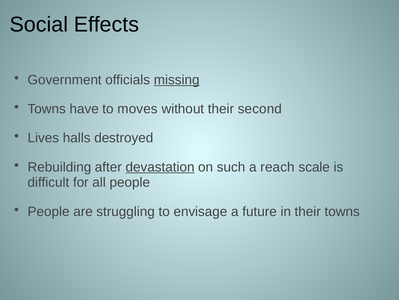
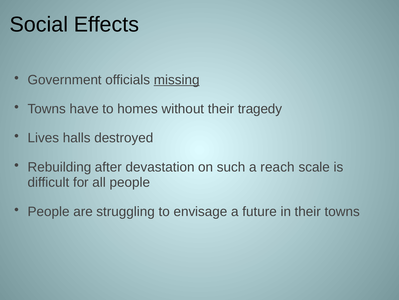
moves: moves -> homes
second: second -> tragedy
devastation underline: present -> none
